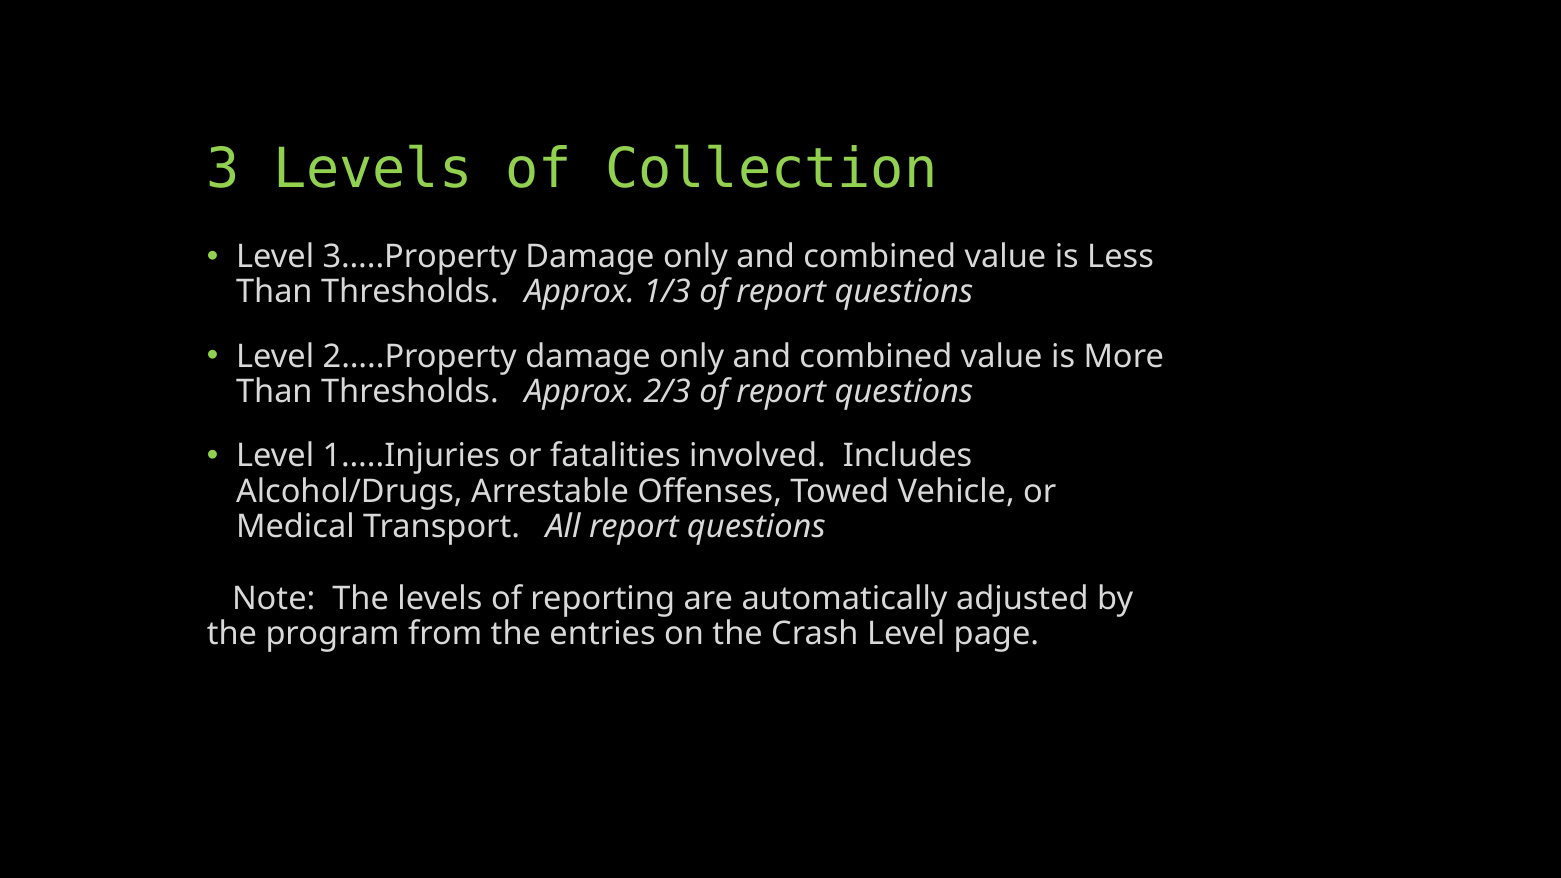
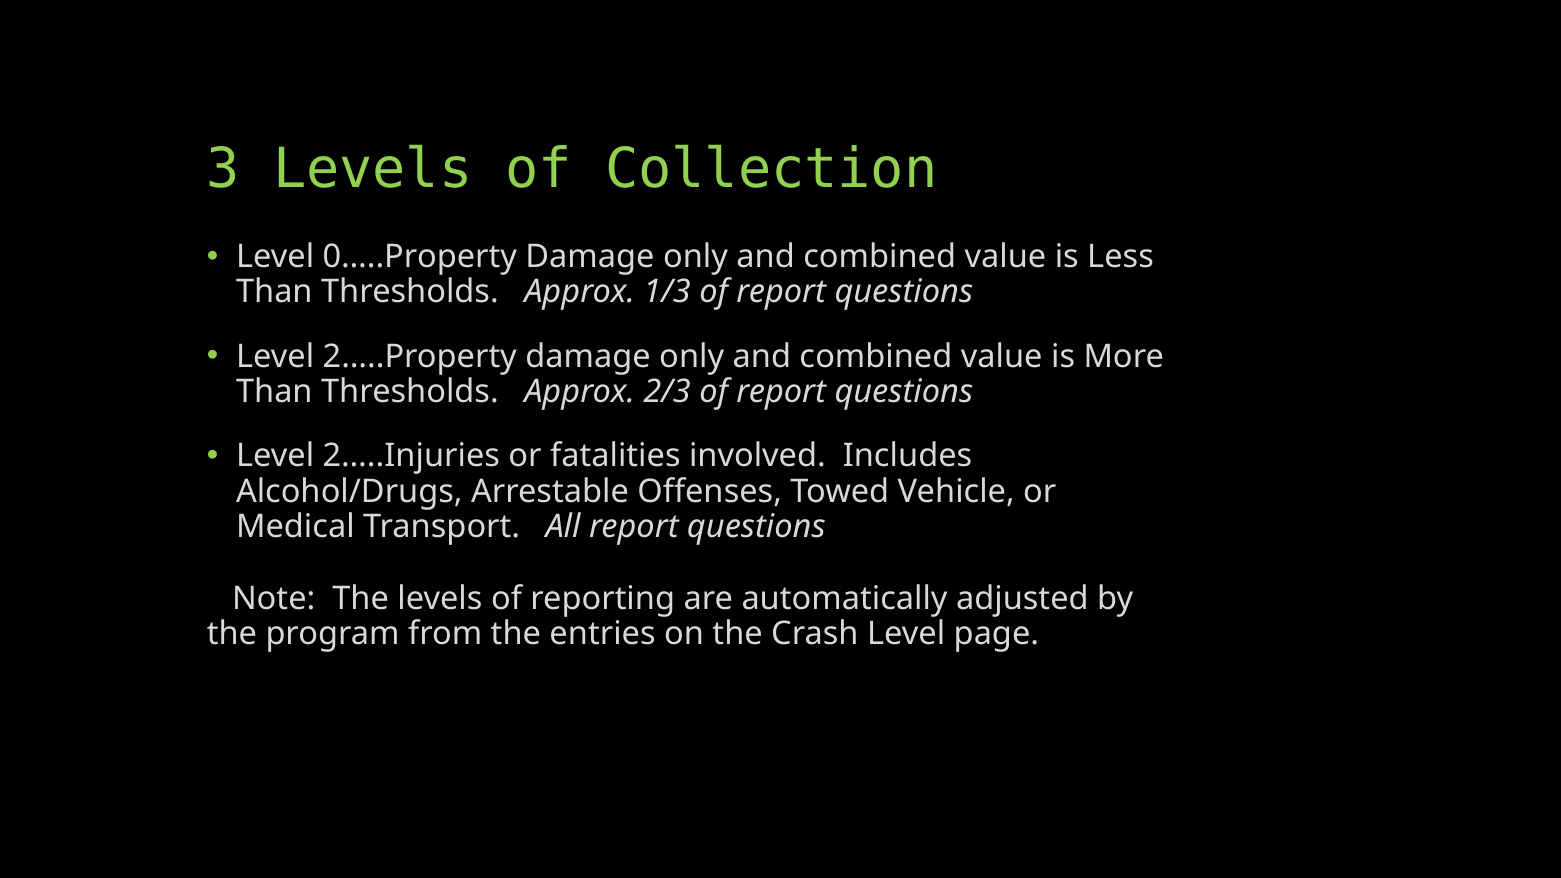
3…..Property: 3…..Property -> 0…..Property
1…..Injuries: 1…..Injuries -> 2…..Injuries
